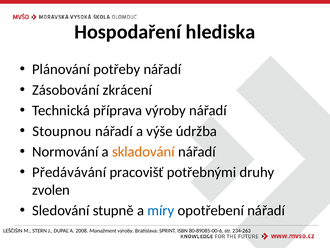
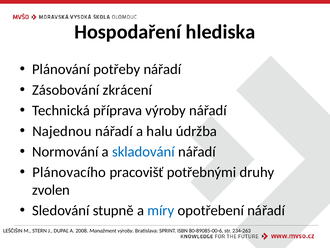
Stoupnou: Stoupnou -> Najednou
výše: výše -> halu
skladování colour: orange -> blue
Předávávání: Předávávání -> Plánovacího
